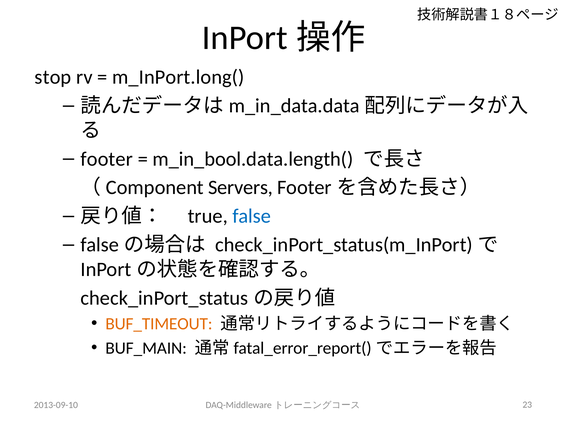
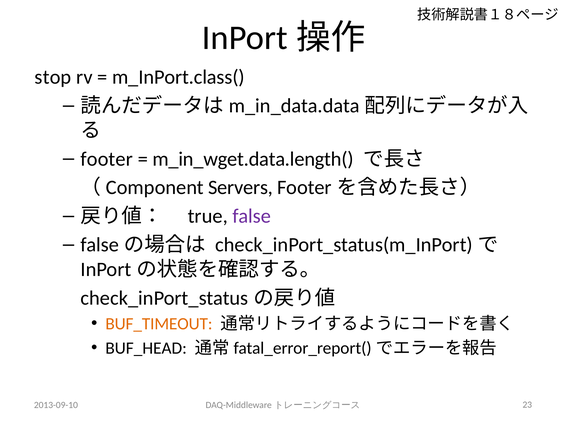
m_InPort.long(: m_InPort.long( -> m_InPort.class(
m_in_bool.data.length(: m_in_bool.data.length( -> m_in_wget.data.length(
false colour: blue -> purple
BUF_MAIN: BUF_MAIN -> BUF_HEAD
